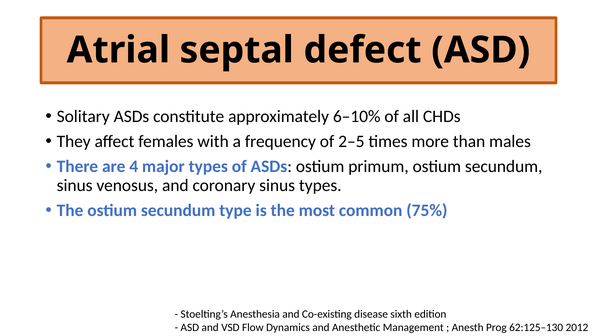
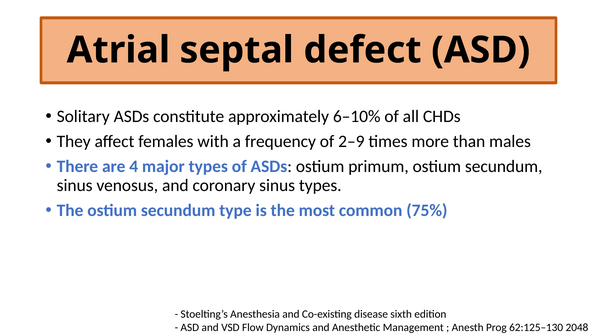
2–5: 2–5 -> 2–9
2012: 2012 -> 2048
